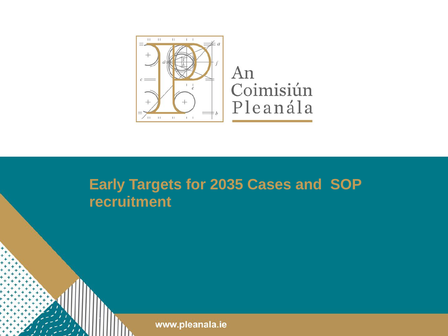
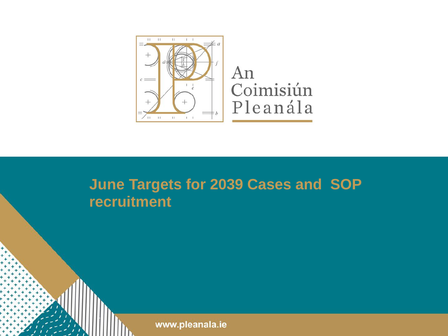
Early: Early -> June
2035: 2035 -> 2039
